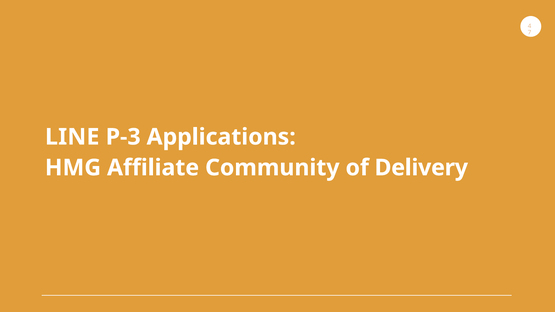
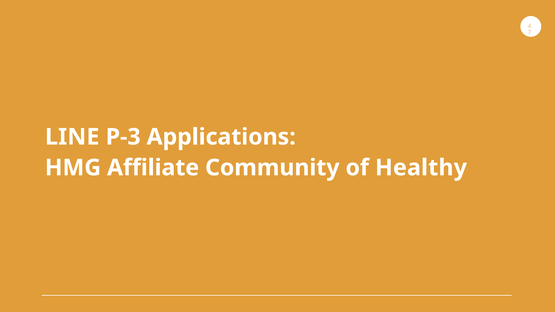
Delivery: Delivery -> Healthy
